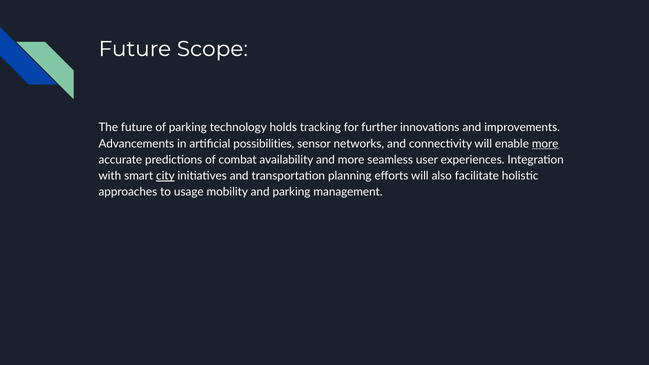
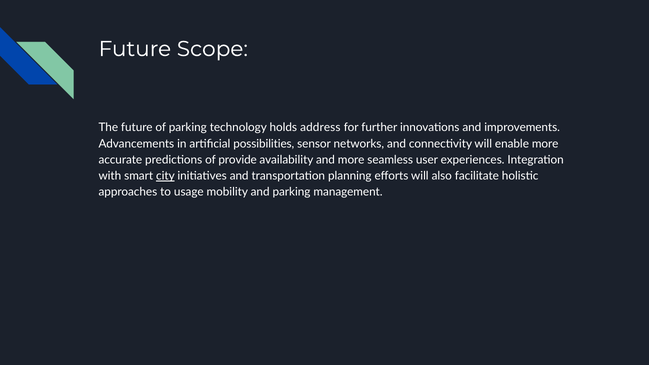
tracking: tracking -> address
more at (545, 144) underline: present -> none
combat: combat -> provide
